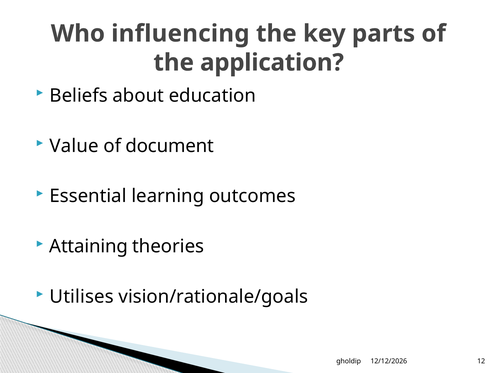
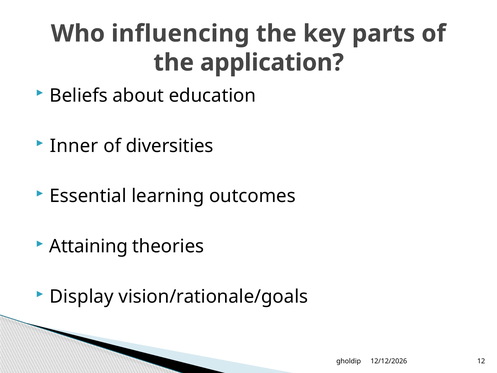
Value: Value -> Inner
document: document -> diversities
Utilises: Utilises -> Display
